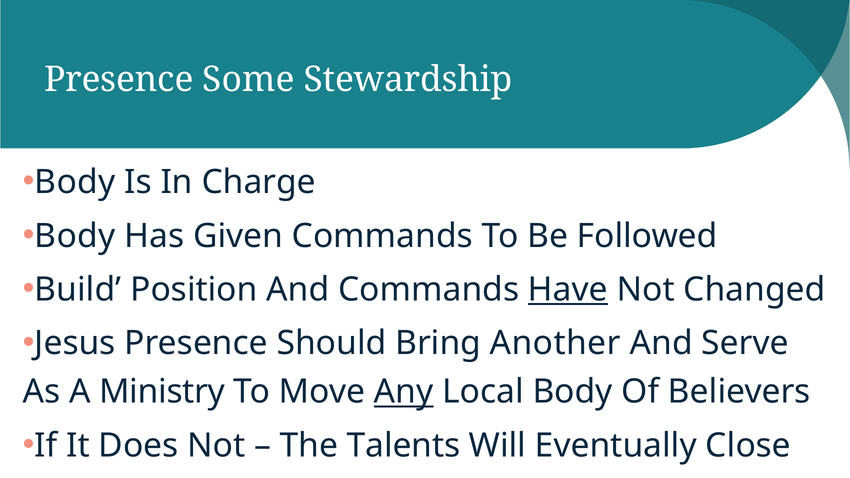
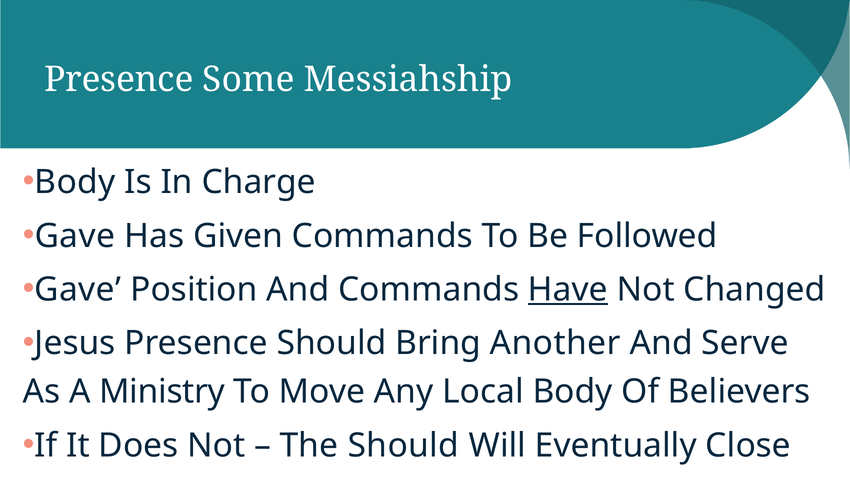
Stewardship: Stewardship -> Messiahship
Body at (75, 236): Body -> Gave
Build at (78, 290): Build -> Gave
Any underline: present -> none
The Talents: Talents -> Should
